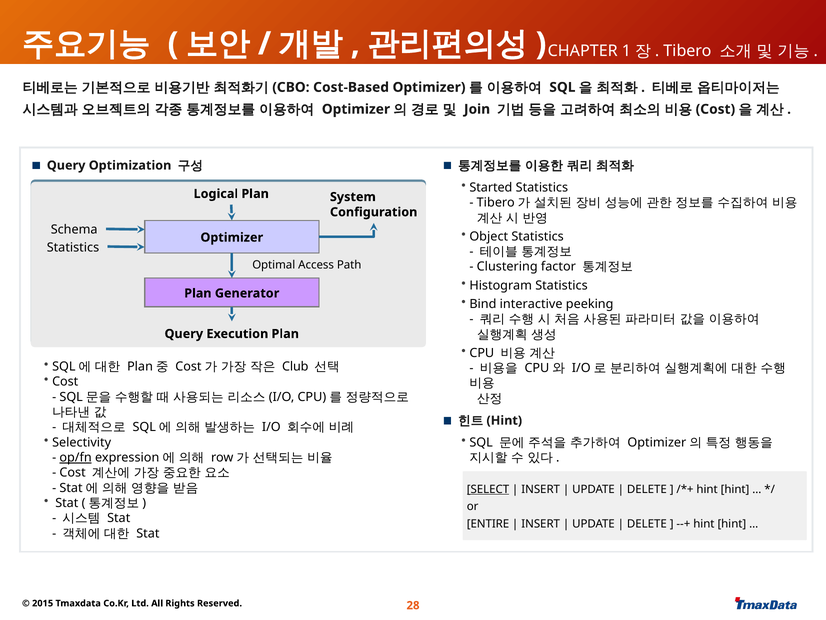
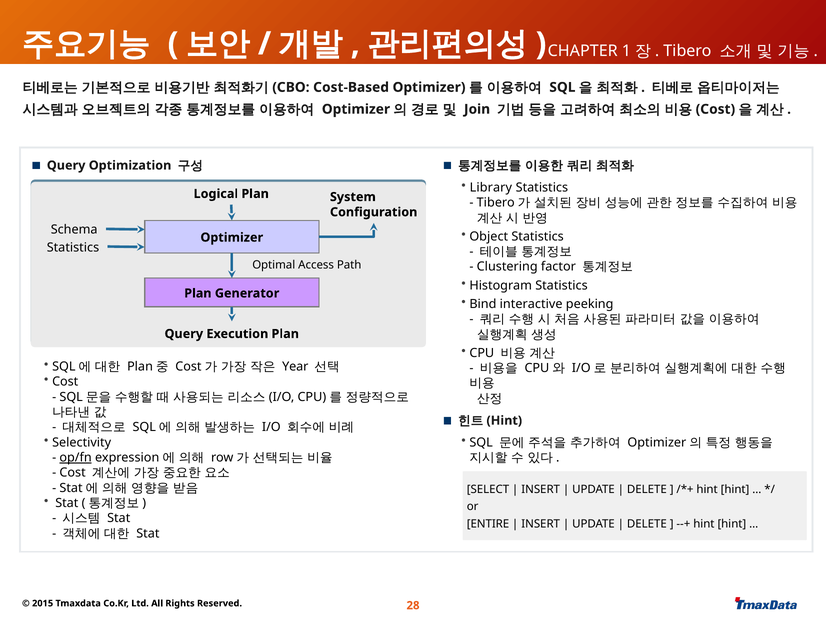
Started: Started -> Library
Club: Club -> Year
SELECT underline: present -> none
